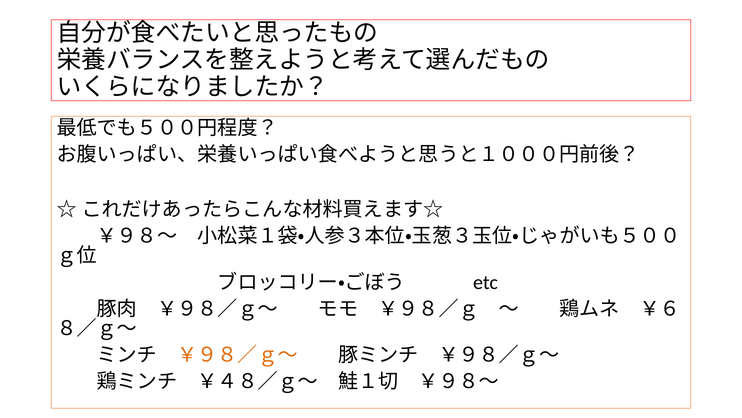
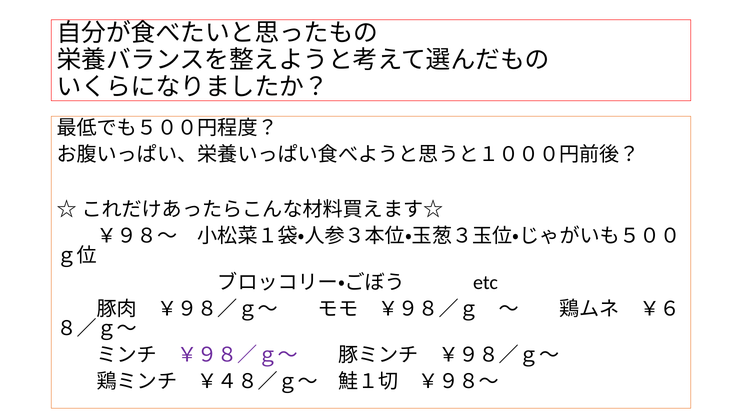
￥９８／ｇ～ at (237, 354) colour: orange -> purple
